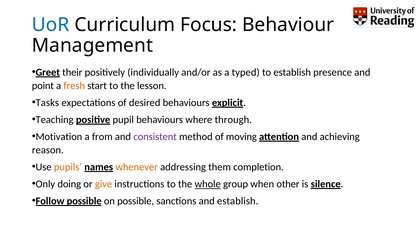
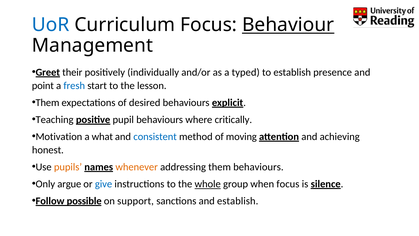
Behaviour underline: none -> present
fresh colour: orange -> blue
Tasks at (47, 103): Tasks -> Them
through: through -> critically
from: from -> what
consistent colour: purple -> blue
reason: reason -> honest
them completion: completion -> behaviours
doing: doing -> argue
give colour: orange -> blue
when other: other -> focus
on possible: possible -> support
